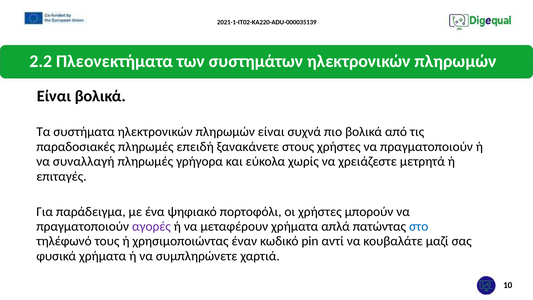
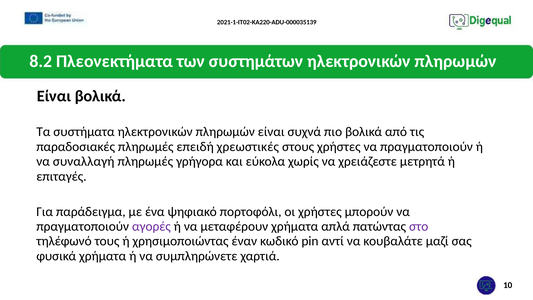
2.2: 2.2 -> 8.2
ξανακάνετε: ξανακάνετε -> χρεωστικές
στο colour: blue -> purple
